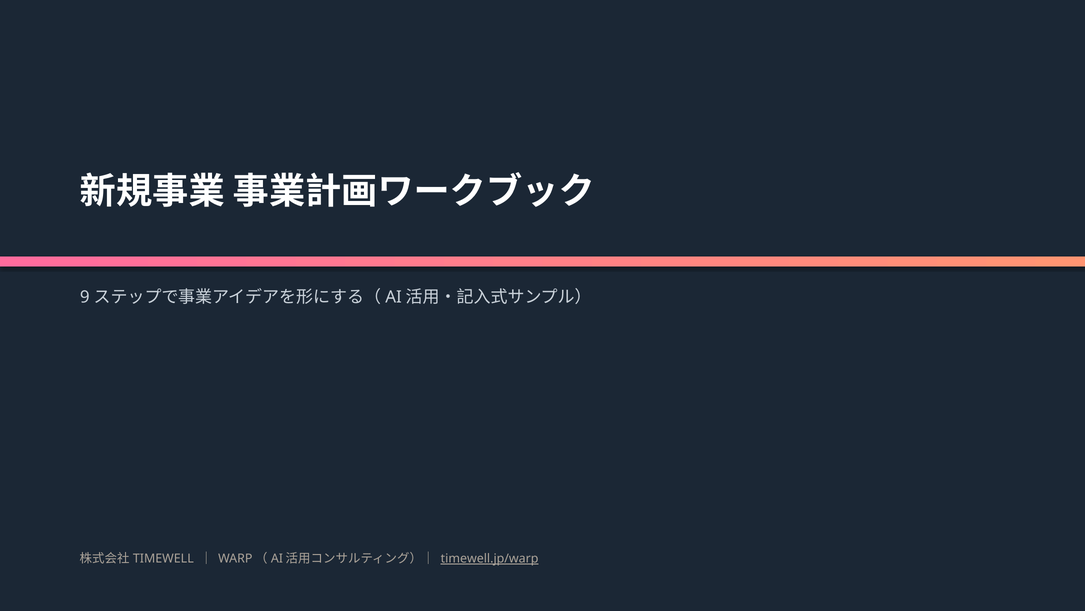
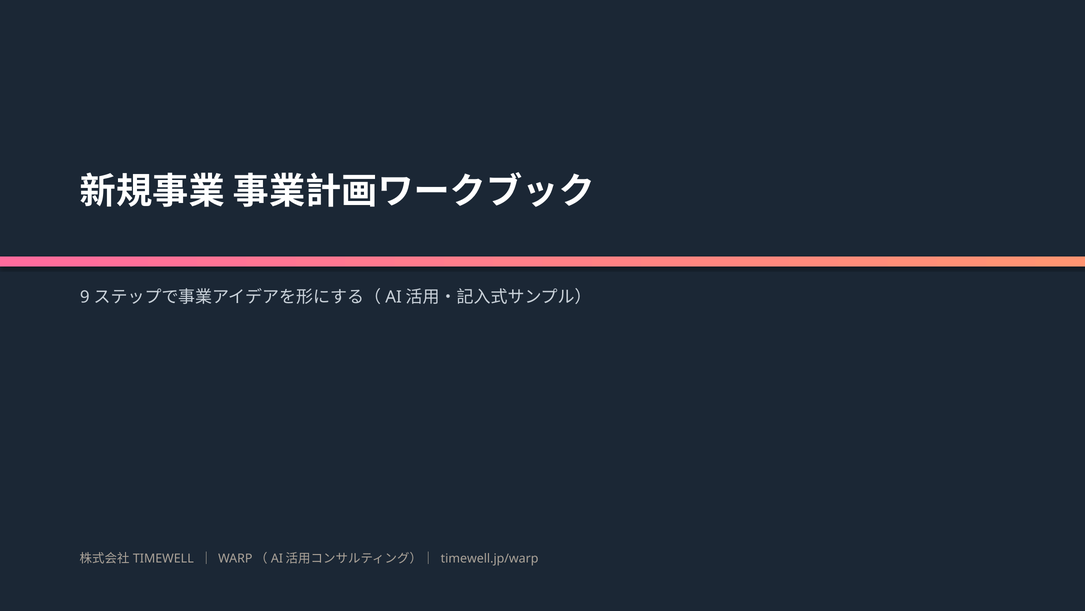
timewell.jp/warp underline: present -> none
